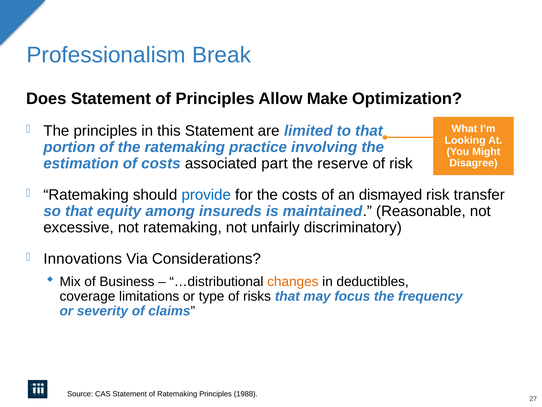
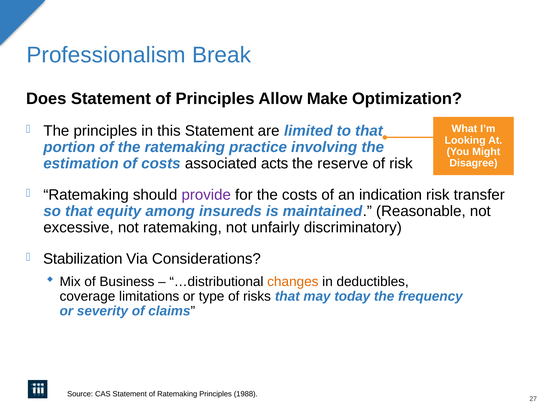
part: part -> acts
provide colour: blue -> purple
dismayed: dismayed -> indication
Innovations: Innovations -> Stabilization
focus: focus -> today
